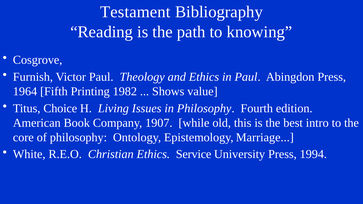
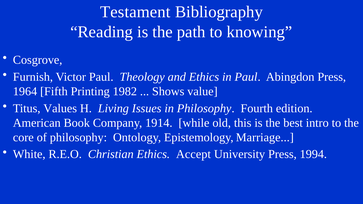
Choice: Choice -> Values
1907: 1907 -> 1914
Service: Service -> Accept
